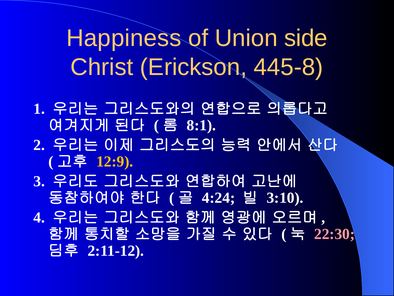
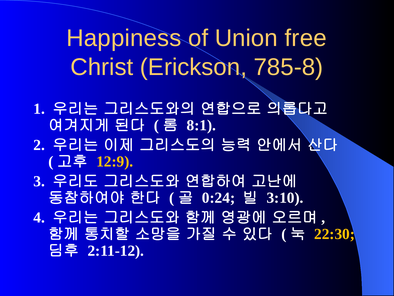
side: side -> free
445-8: 445-8 -> 785-8
4:24: 4:24 -> 0:24
22:30 colour: pink -> yellow
